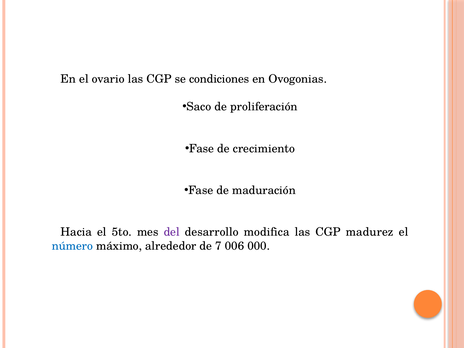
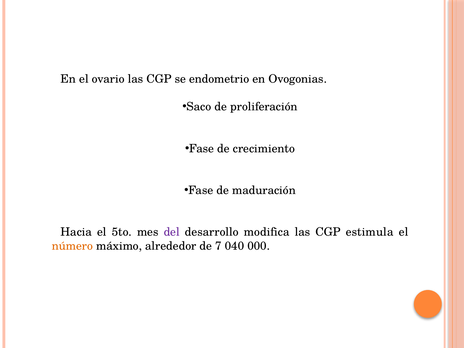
condiciones: condiciones -> endometrio
madurez: madurez -> estimula
número colour: blue -> orange
006: 006 -> 040
